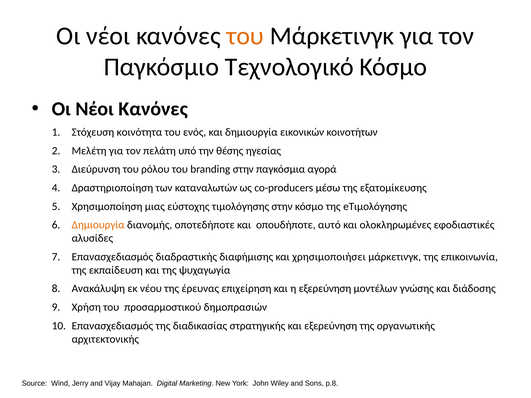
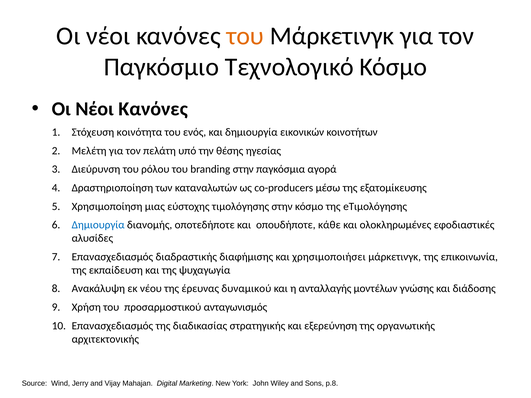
Δημιουργία at (98, 225) colour: orange -> blue
αυτό: αυτό -> κάθε
επιχείρηση: επιχείρηση -> δυναμικού
η εξερεύνηση: εξερεύνηση -> ανταλλαγής
δημοπρασιών: δημοπρασιών -> ανταγωνισμός
